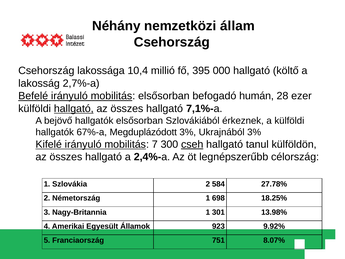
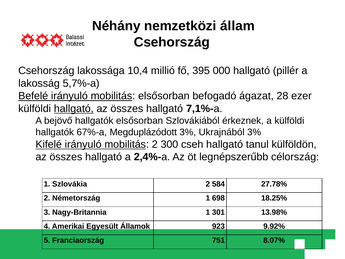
költő: költő -> pillér
2,7%-a: 2,7%-a -> 5,7%-a
humán: humán -> ágazat
mobilitás 7: 7 -> 2
cseh underline: present -> none
